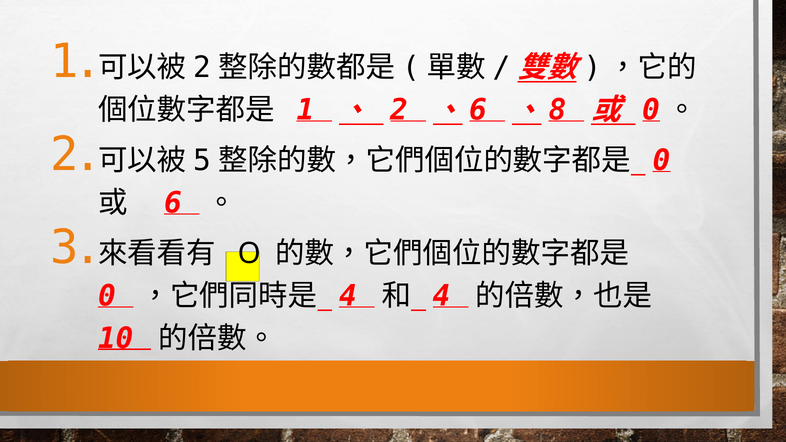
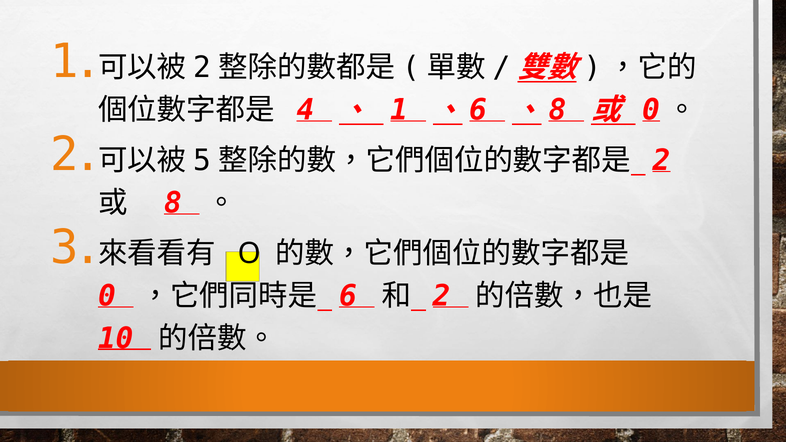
1 at (306, 110): 1 -> 4
2 at (399, 110): 2 -> 1
0 at (662, 161): 0 -> 2
6: 6 -> 8
4 at (348, 296): 4 -> 6
4 at (442, 296): 4 -> 2
